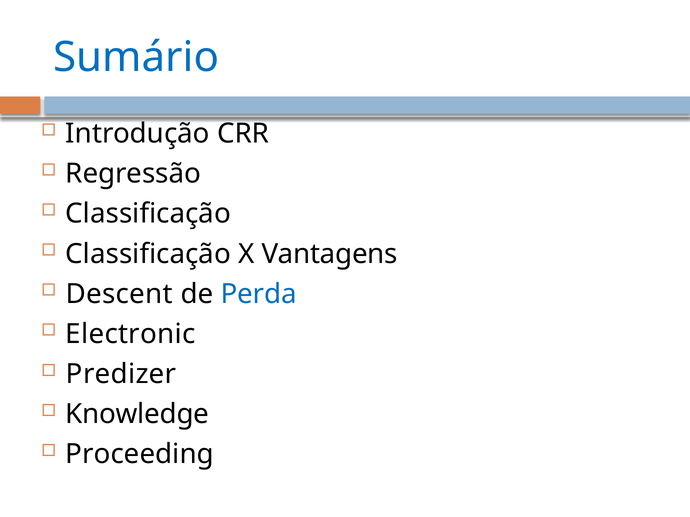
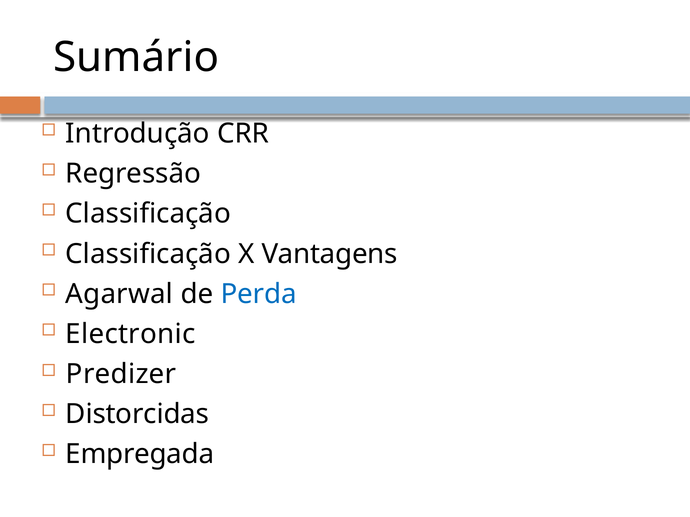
Sumário colour: blue -> black
Descent: Descent -> Agarwal
Knowledge: Knowledge -> Distorcidas
Proceeding: Proceeding -> Empregada
